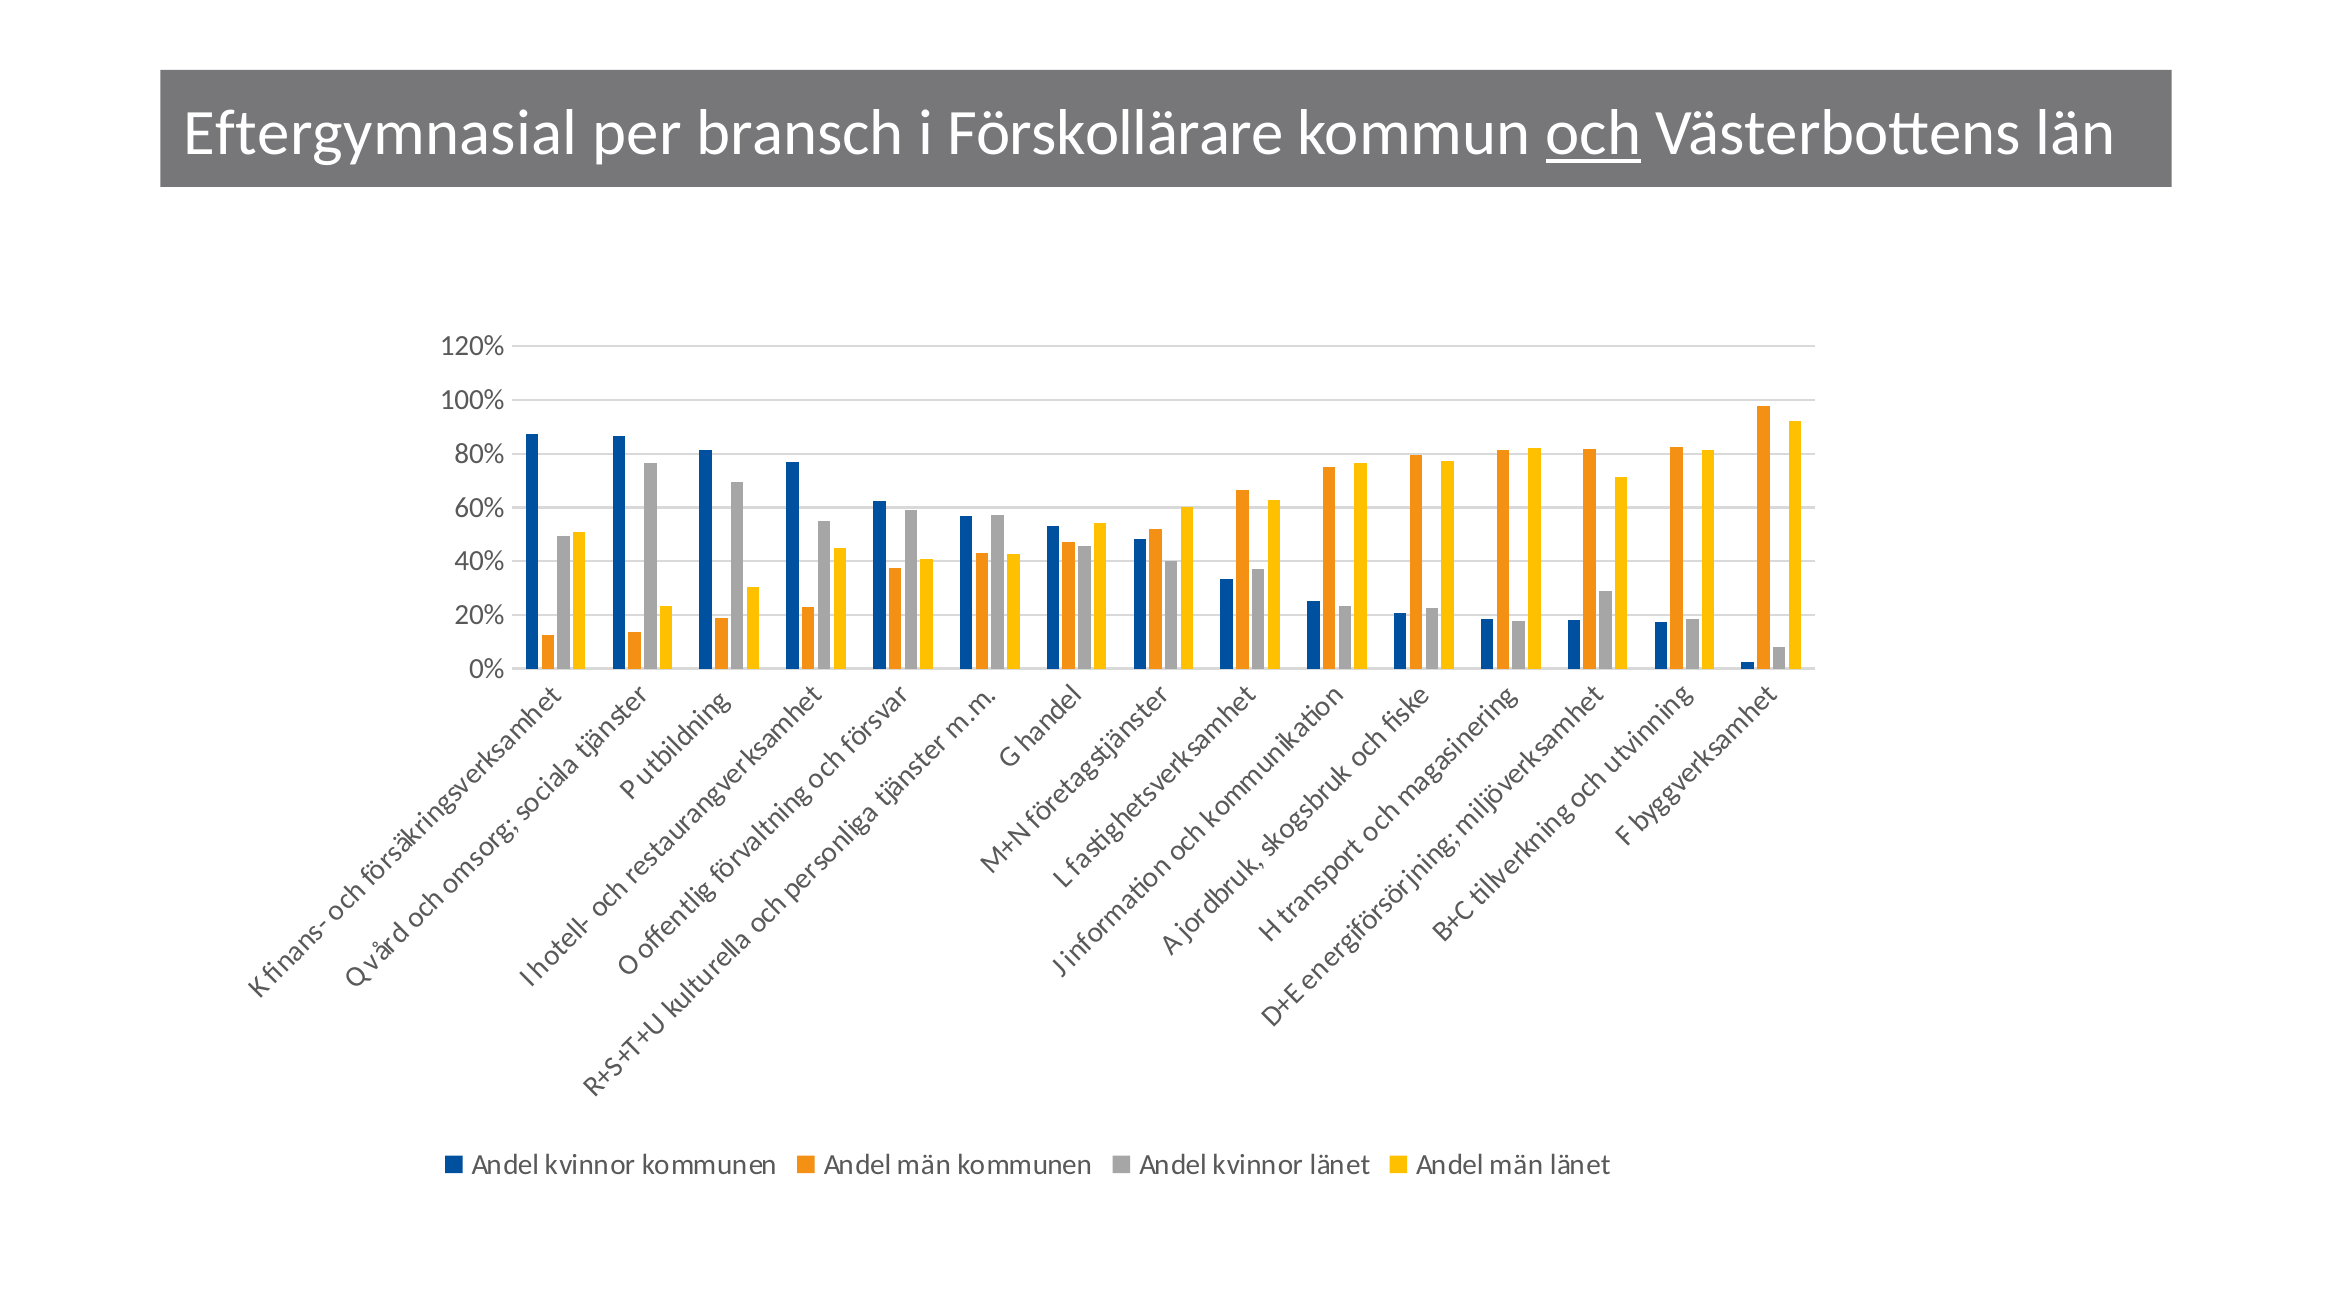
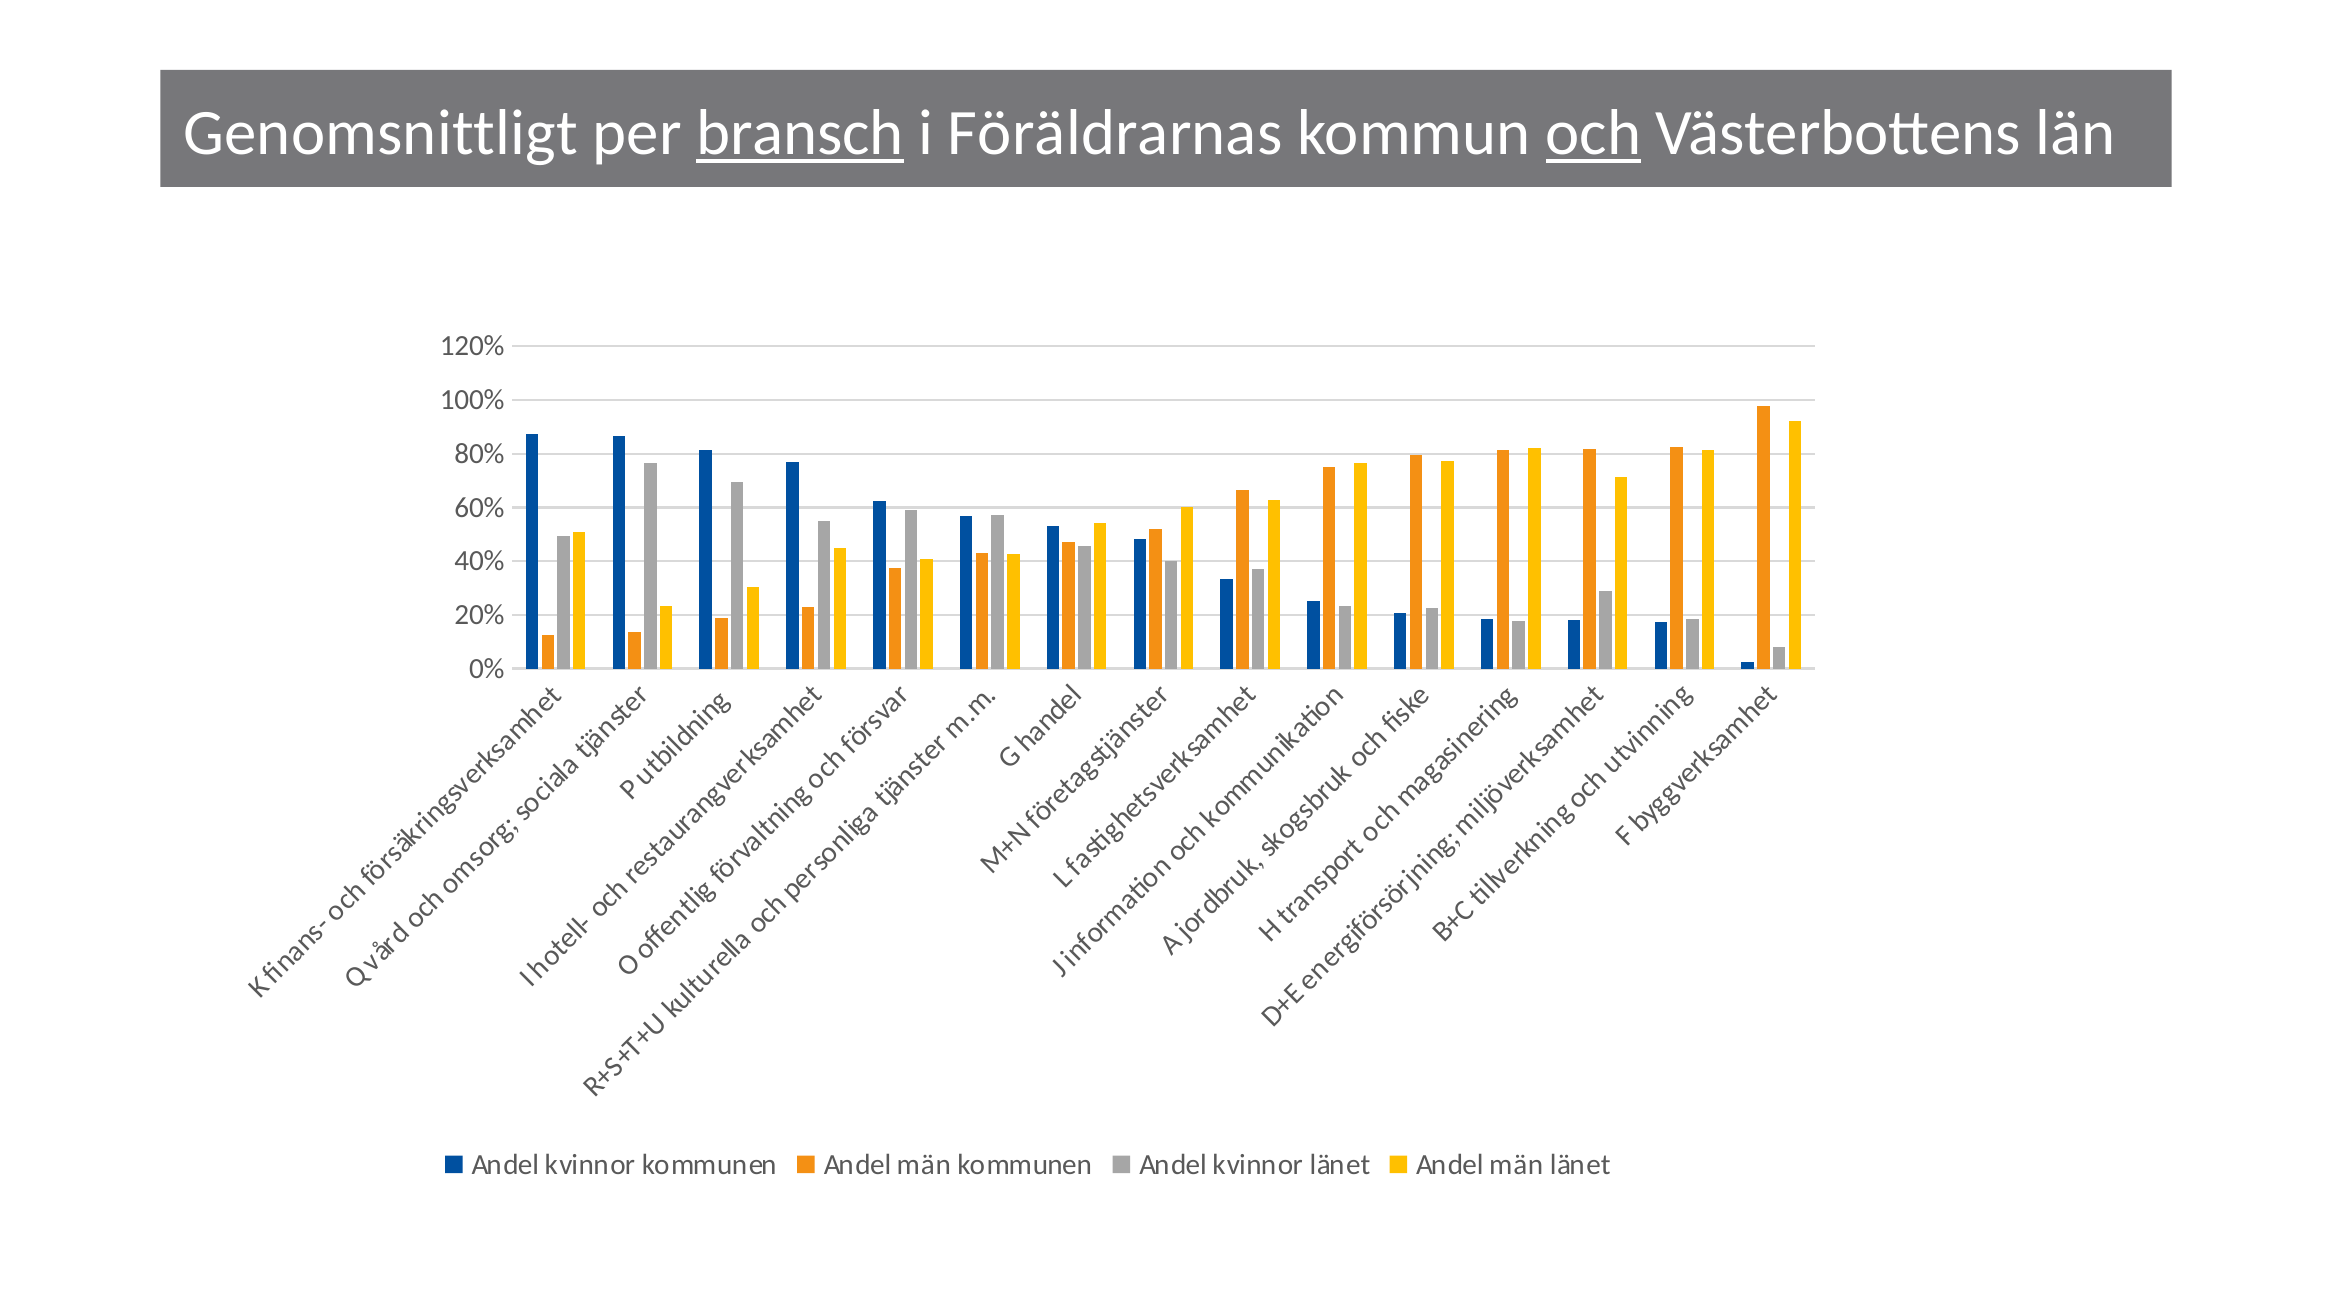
Eftergymnasial: Eftergymnasial -> Genomsnittligt
bransch underline: none -> present
Förskollärare: Förskollärare -> Föräldrarnas
